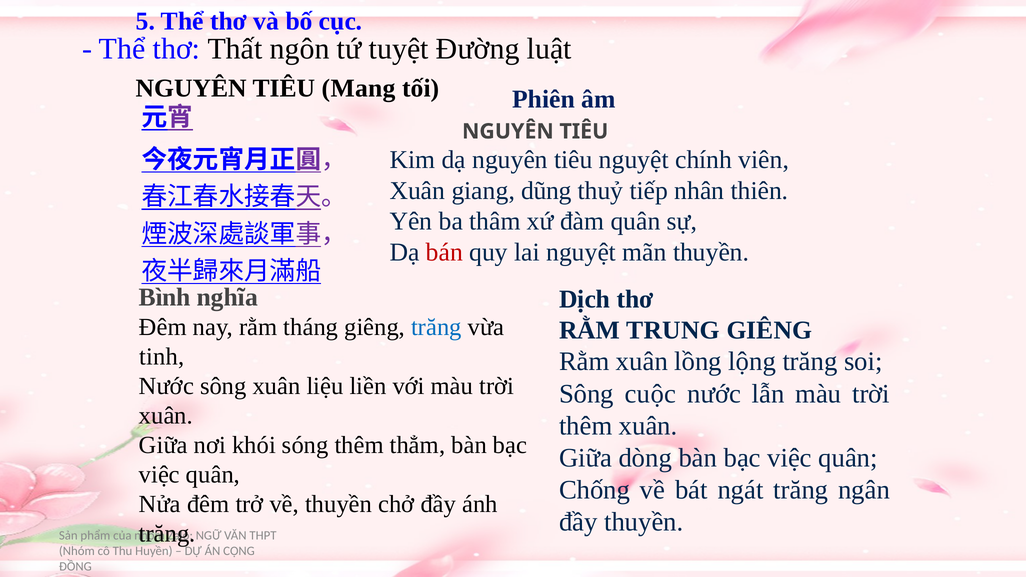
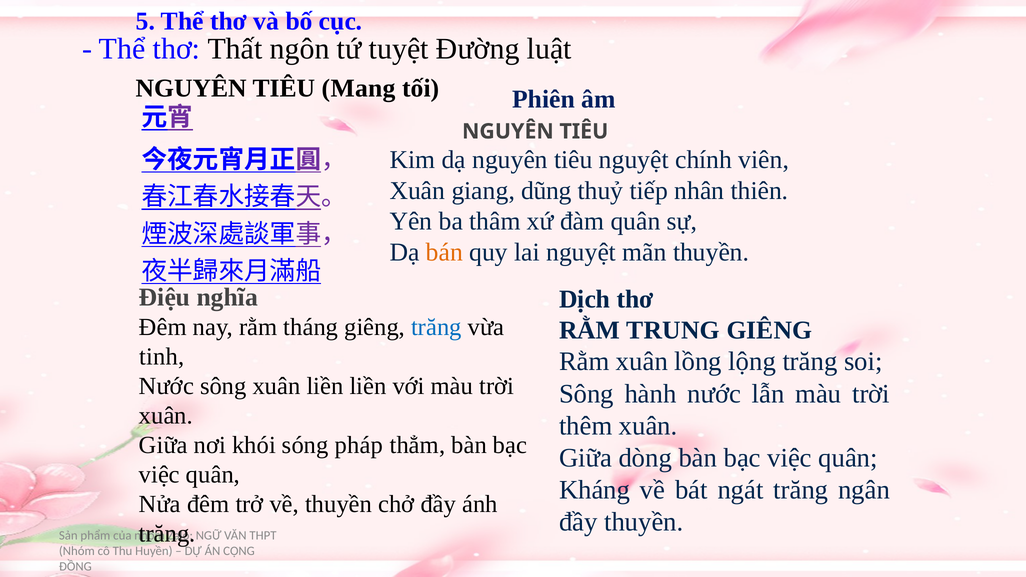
bán colour: red -> orange
Bình: Bình -> Điệu
xuân liệu: liệu -> liền
cuộc: cuộc -> hành
sóng thêm: thêm -> pháp
Chống: Chống -> Kháng
